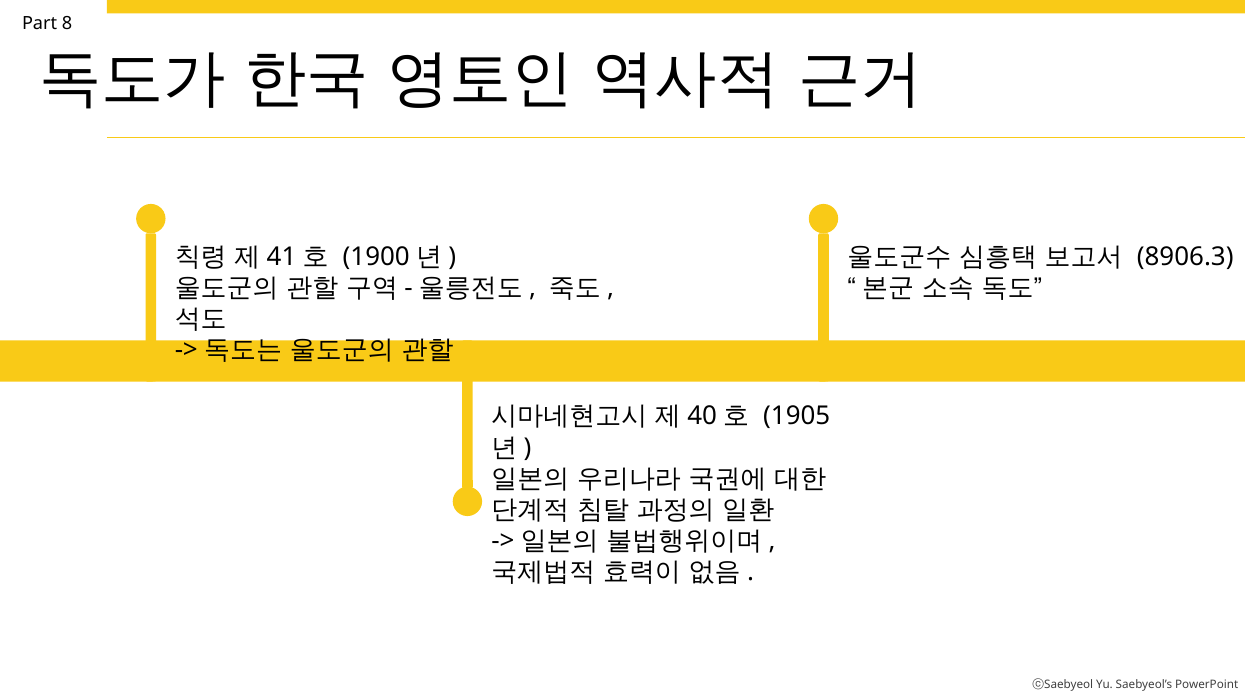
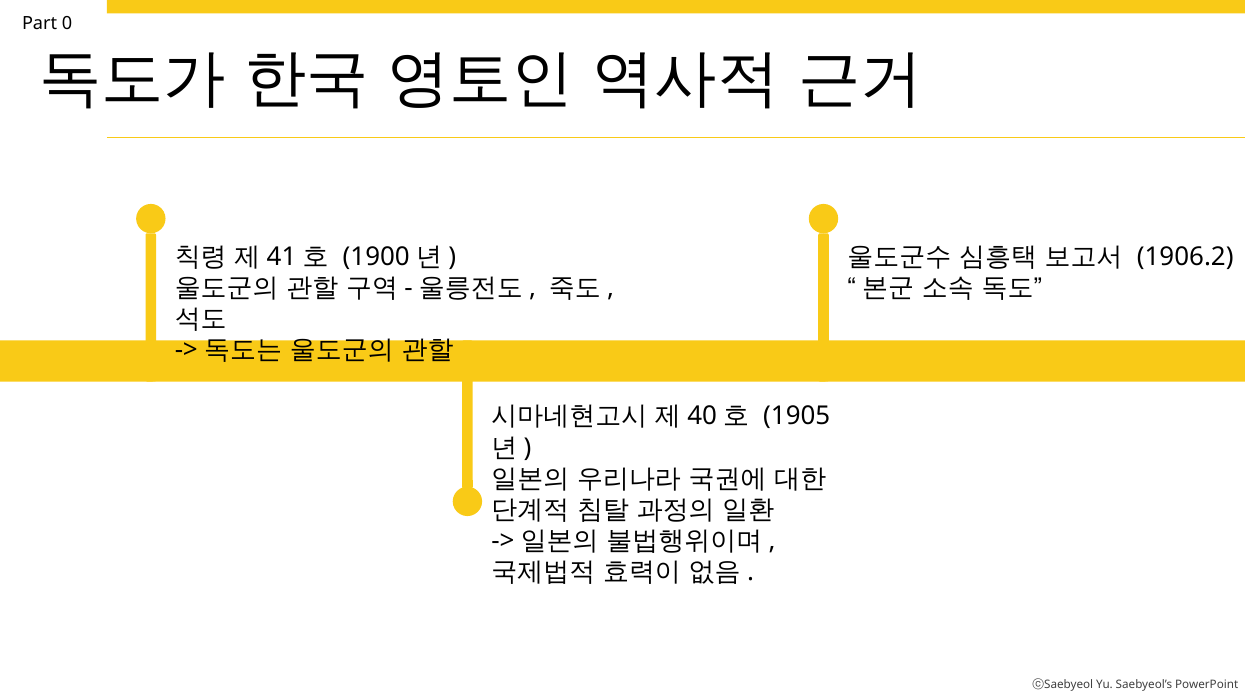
8: 8 -> 0
8906.3: 8906.3 -> 1906.2
